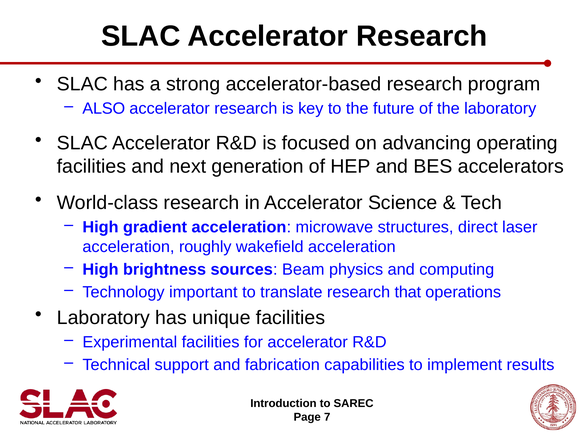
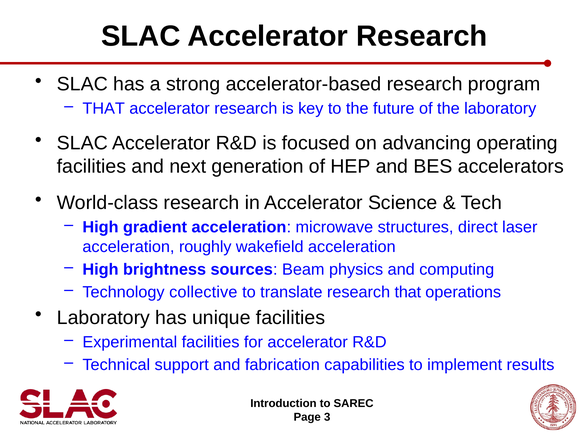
ALSO at (104, 109): ALSO -> THAT
important: important -> collective
7: 7 -> 3
